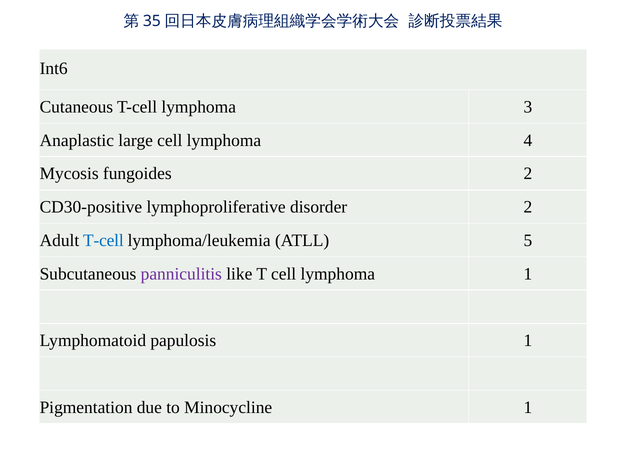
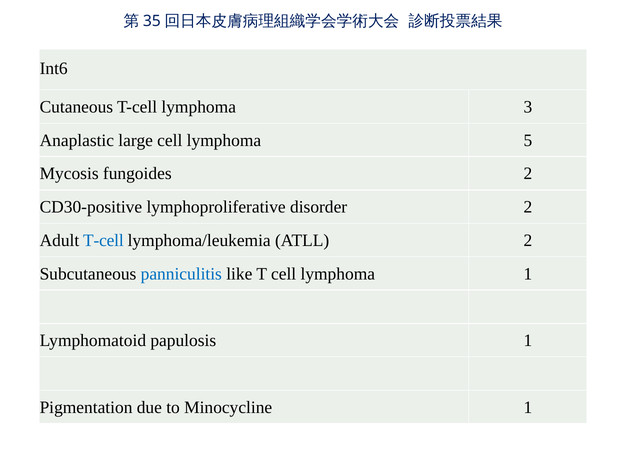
4: 4 -> 5
ATLL 5: 5 -> 2
panniculitis colour: purple -> blue
